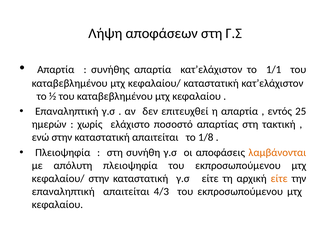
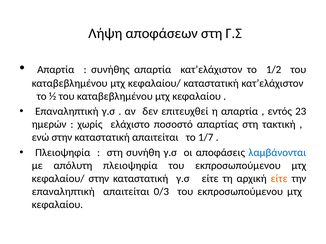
1/1: 1/1 -> 1/2
25: 25 -> 23
1/8: 1/8 -> 1/7
λαμβάνονται colour: orange -> blue
4/3: 4/3 -> 0/3
